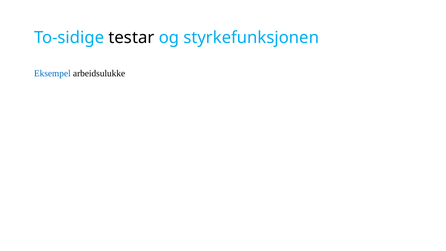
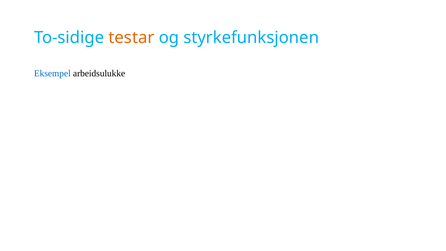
testar colour: black -> orange
